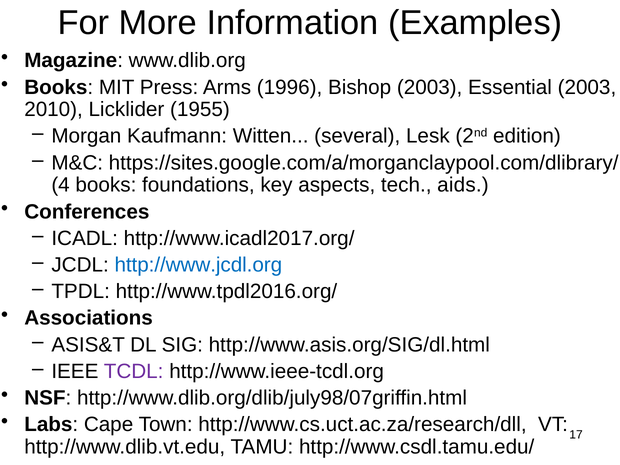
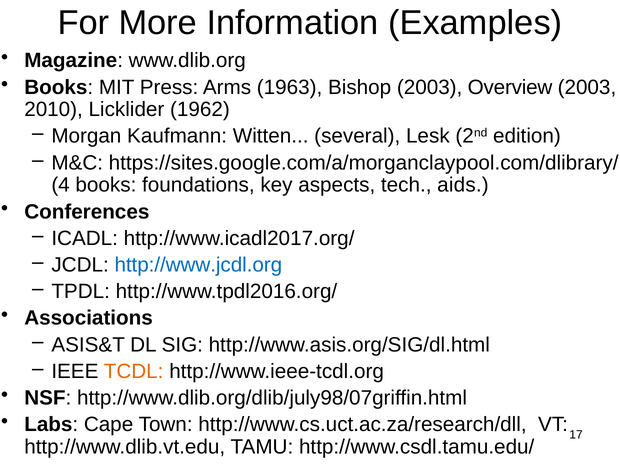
1996: 1996 -> 1963
Essential: Essential -> Overview
1955: 1955 -> 1962
TCDL colour: purple -> orange
